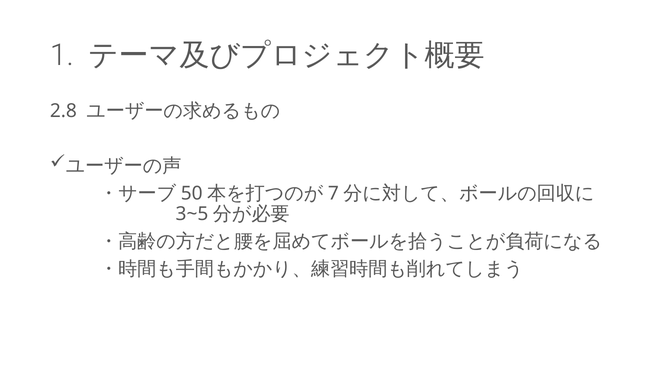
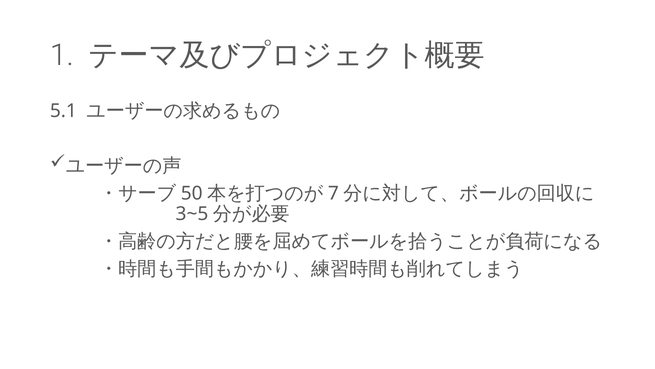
2.8: 2.8 -> 5.1
